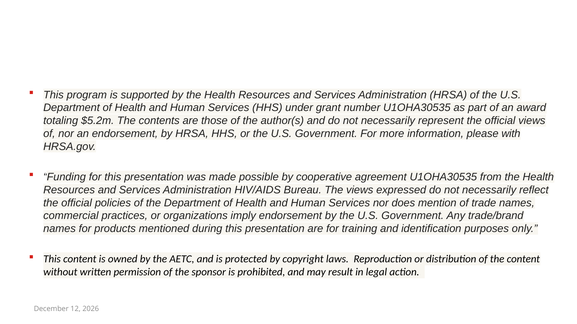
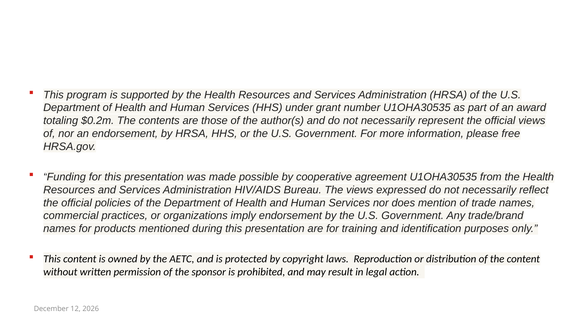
$5.2m: $5.2m -> $0.2m
with: with -> free
